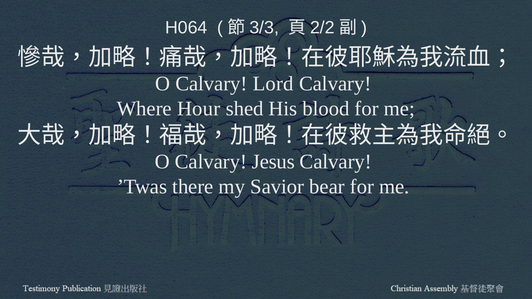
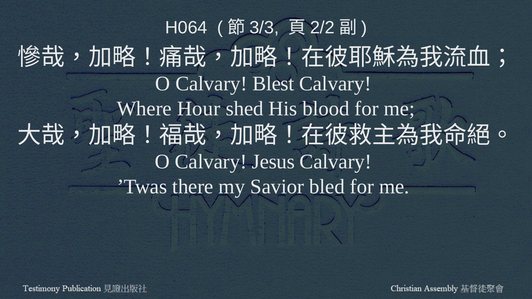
Lord: Lord -> Blest
bear: bear -> bled
